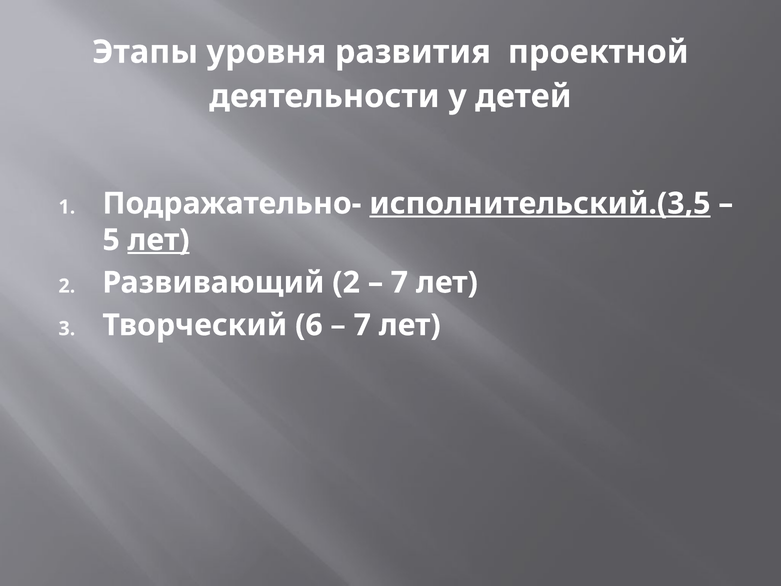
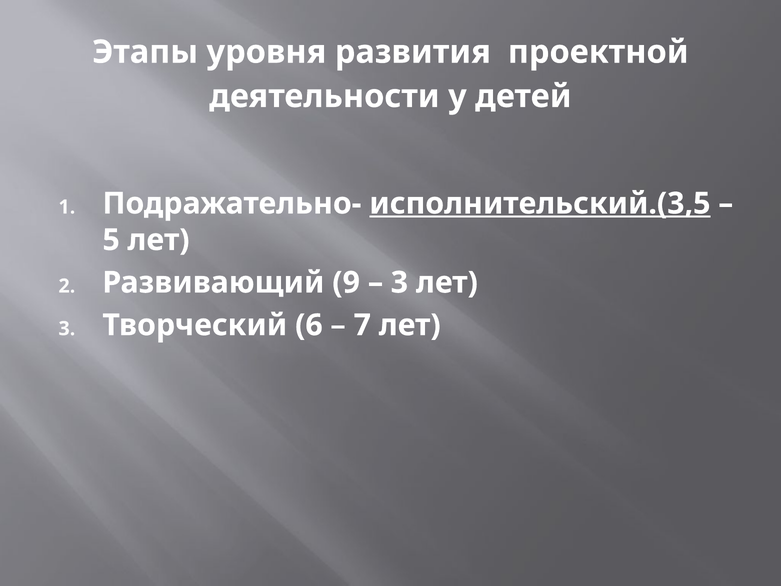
лет at (159, 240) underline: present -> none
Развивающий 2: 2 -> 9
7 at (399, 282): 7 -> 3
